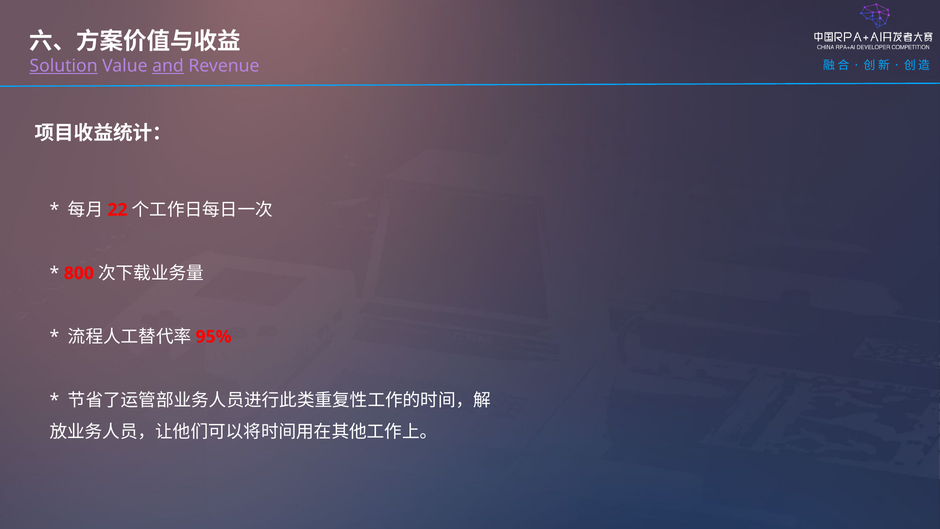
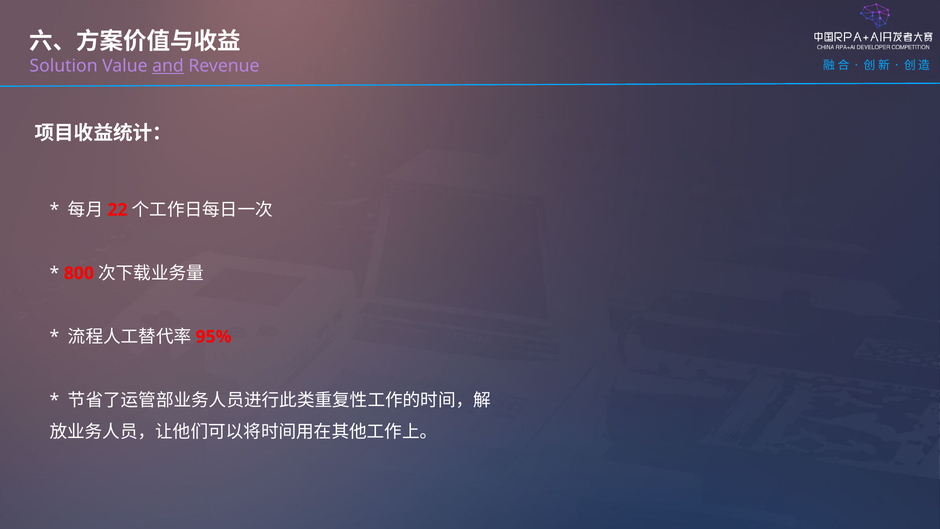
Solution underline: present -> none
